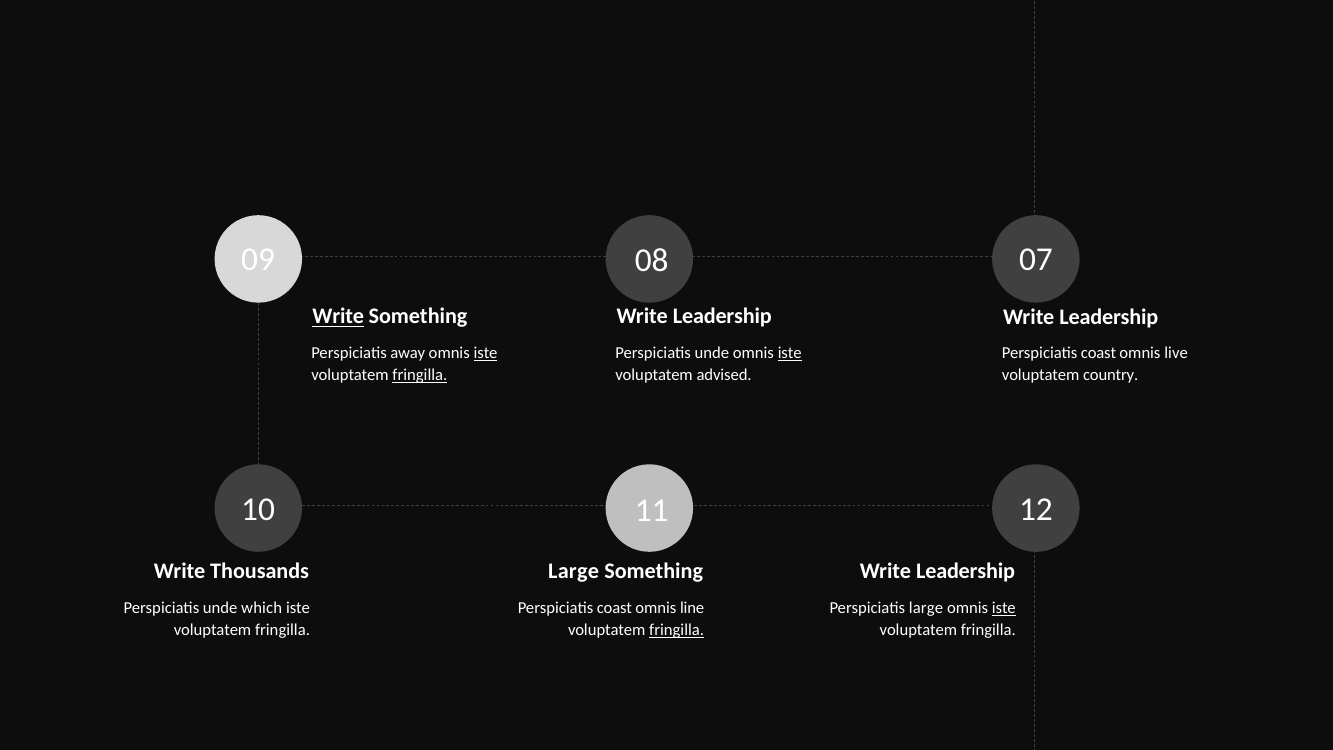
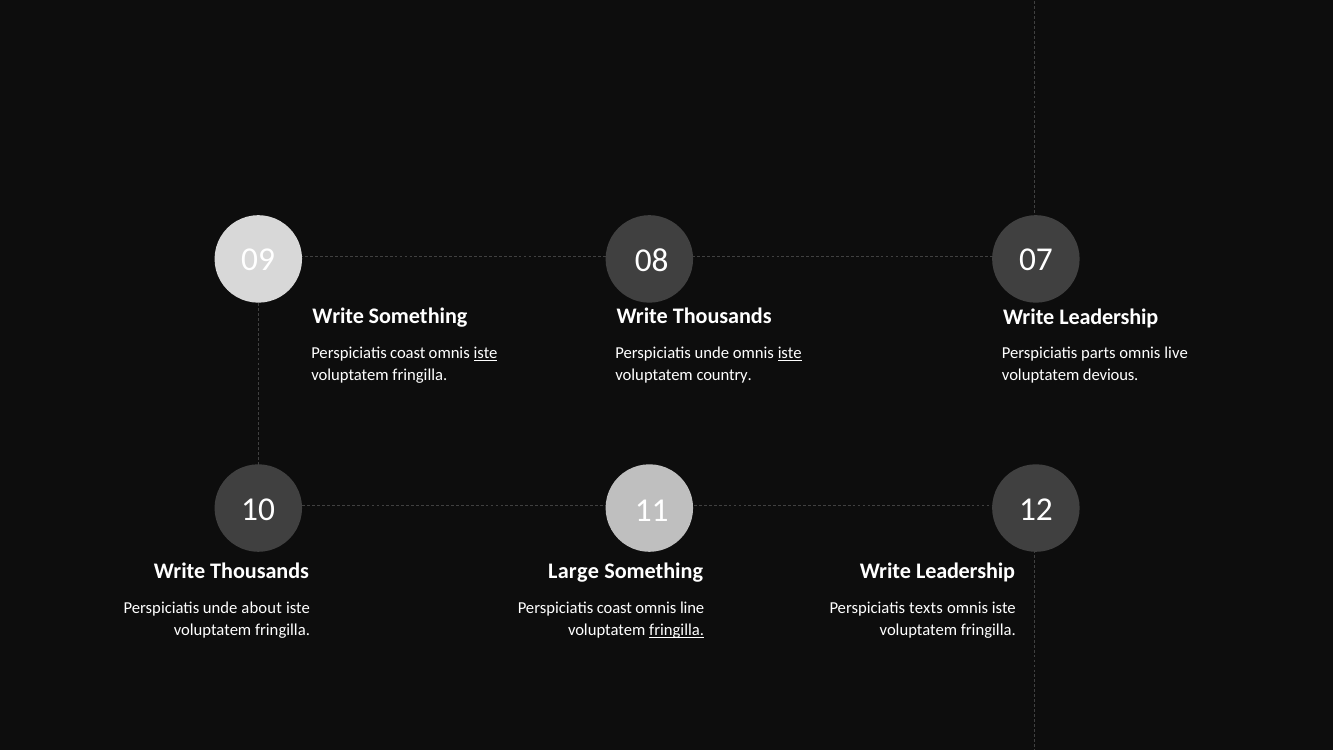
Write at (338, 317) underline: present -> none
Leadership at (722, 317): Leadership -> Thousands
away at (408, 353): away -> coast
coast at (1099, 353): coast -> parts
fringilla at (420, 375) underline: present -> none
advised: advised -> country
country: country -> devious
which: which -> about
Perspiciatis large: large -> texts
iste at (1004, 608) underline: present -> none
